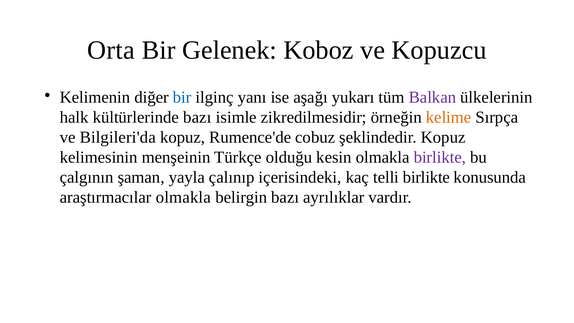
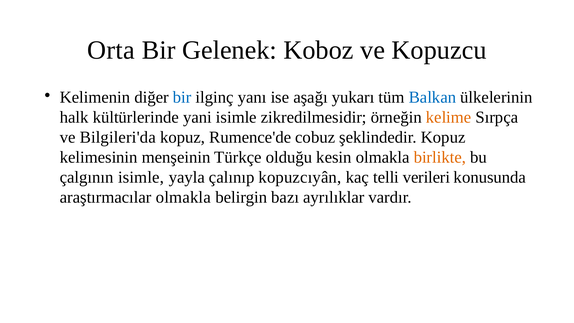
Balkan colour: purple -> blue
kültürlerinde bazı: bazı -> yani
birlikte at (440, 157) colour: purple -> orange
çalgının şaman: şaman -> isimle
içerisindeki: içerisindeki -> kopuzcıyân
telli birlikte: birlikte -> verileri
